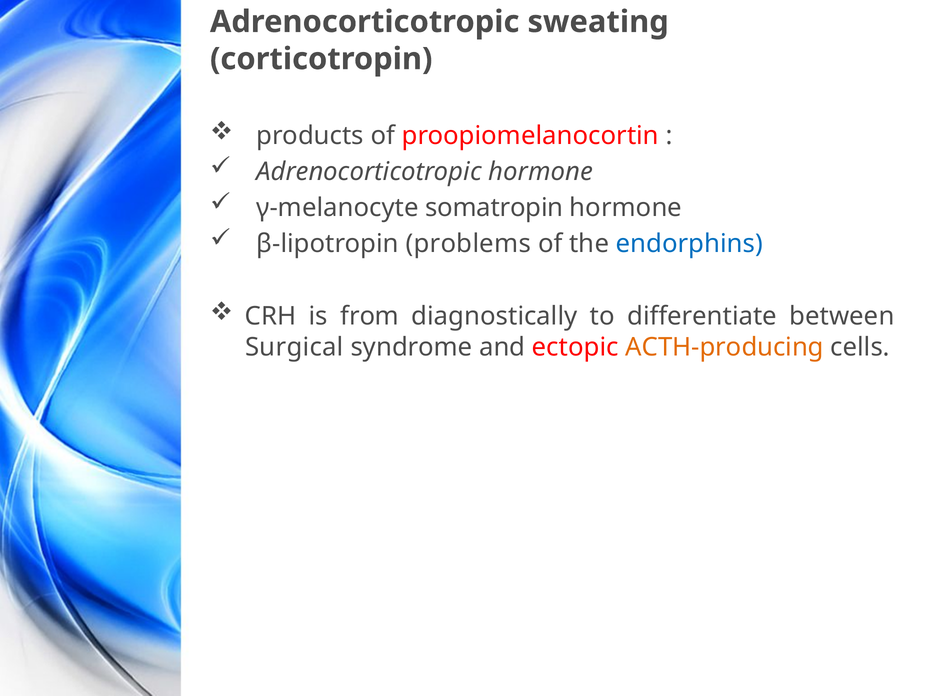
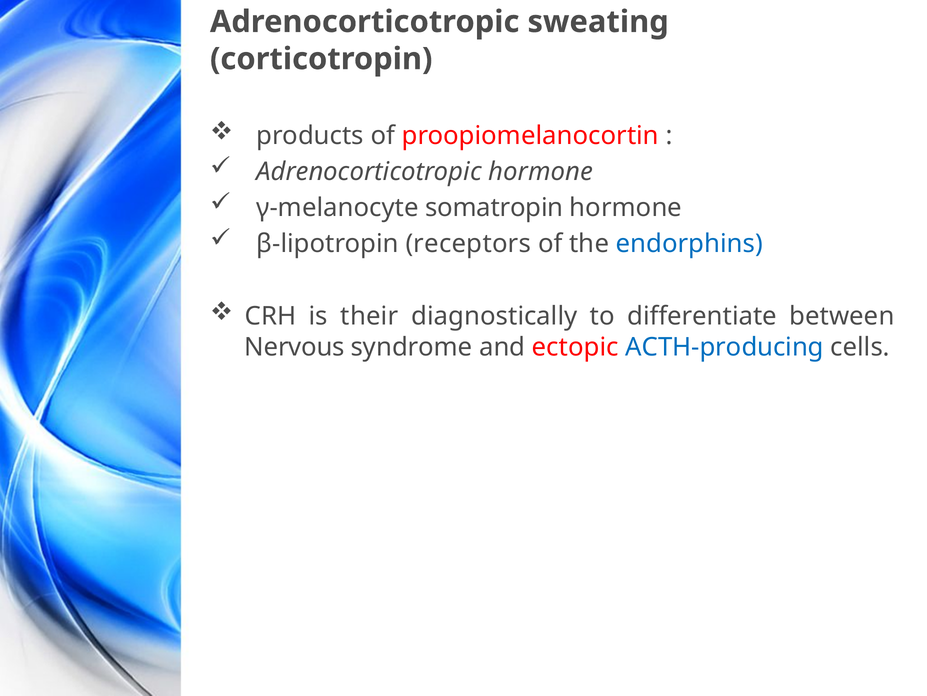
problems: problems -> receptors
from: from -> their
Surgical: Surgical -> Nervous
ACTH-producing colour: orange -> blue
